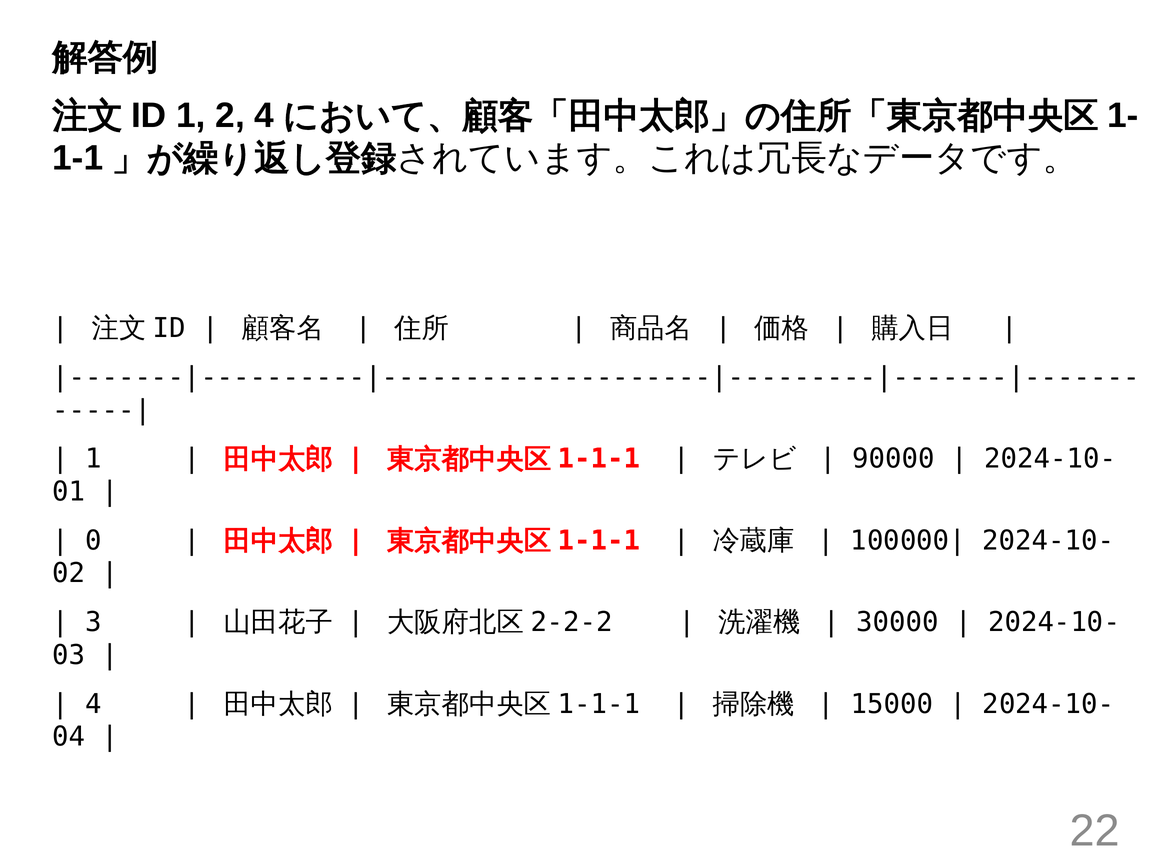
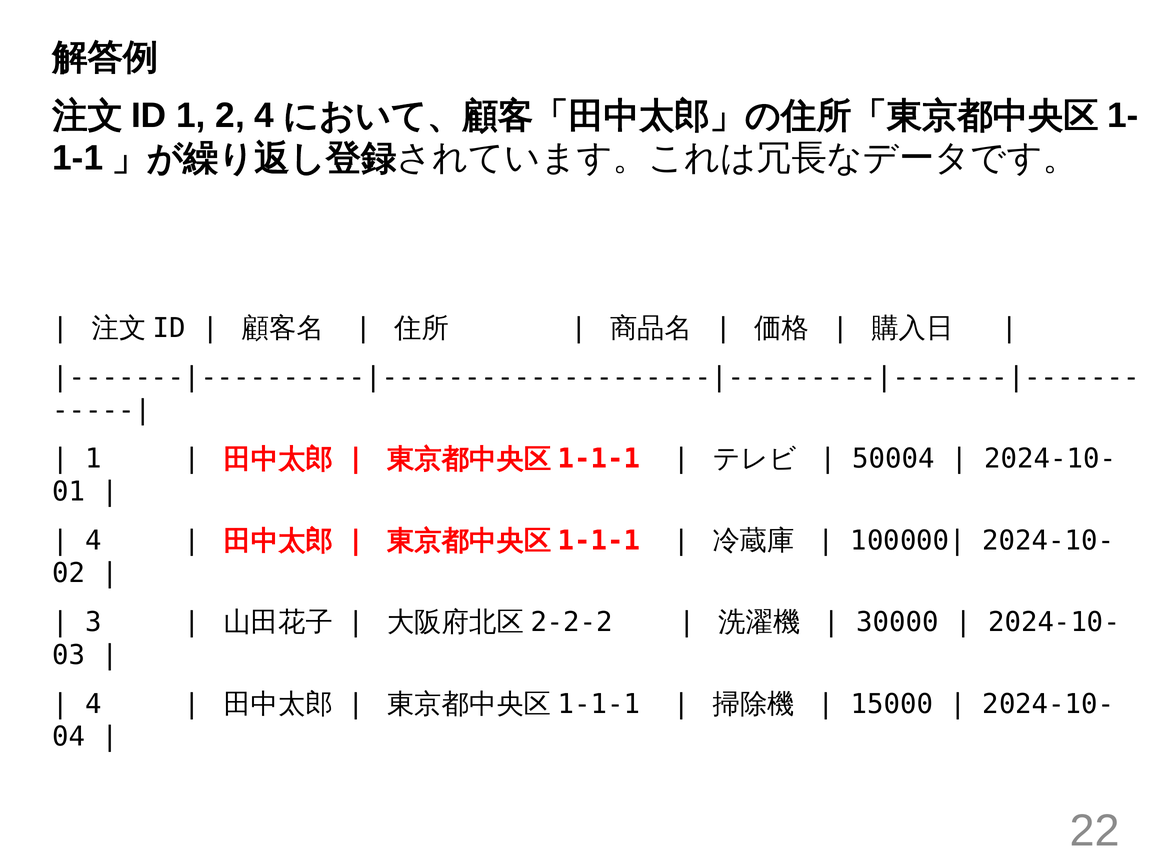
90000: 90000 -> 50004
0 at (93, 541): 0 -> 4
